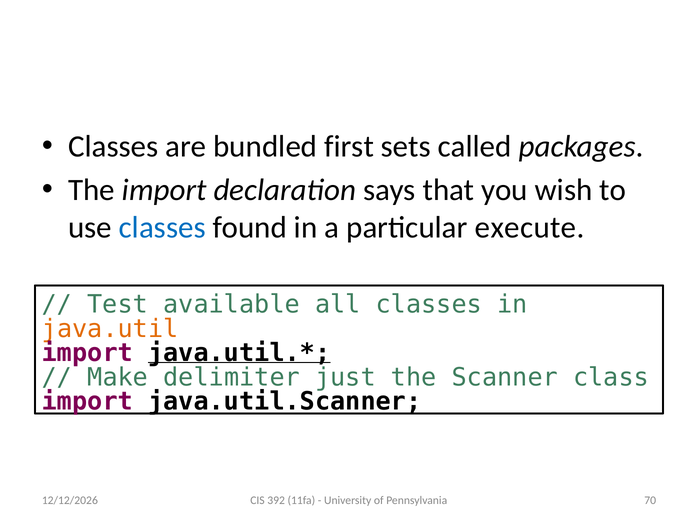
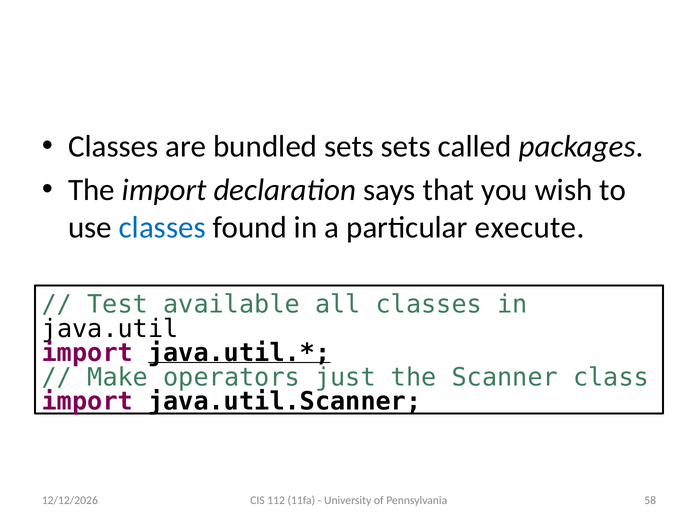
bundled first: first -> sets
java.util colour: orange -> black
delimiter: delimiter -> operators
392: 392 -> 112
70: 70 -> 58
